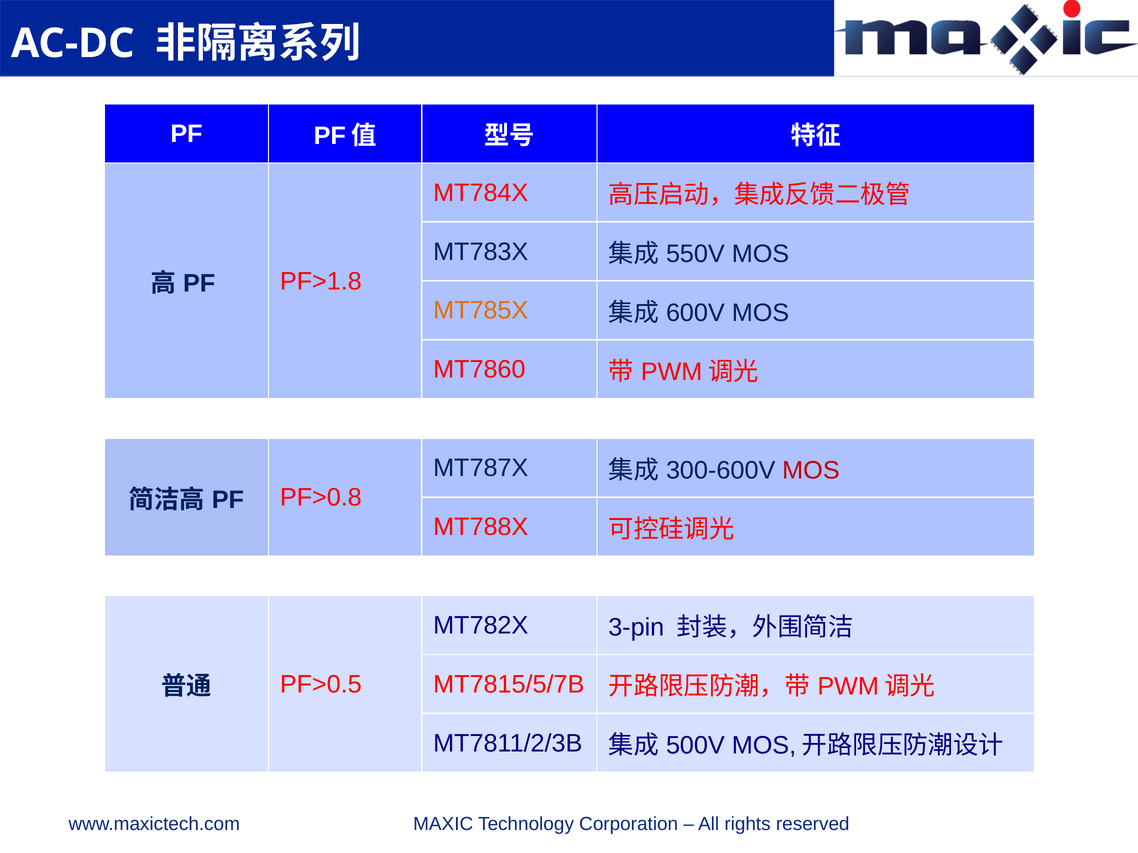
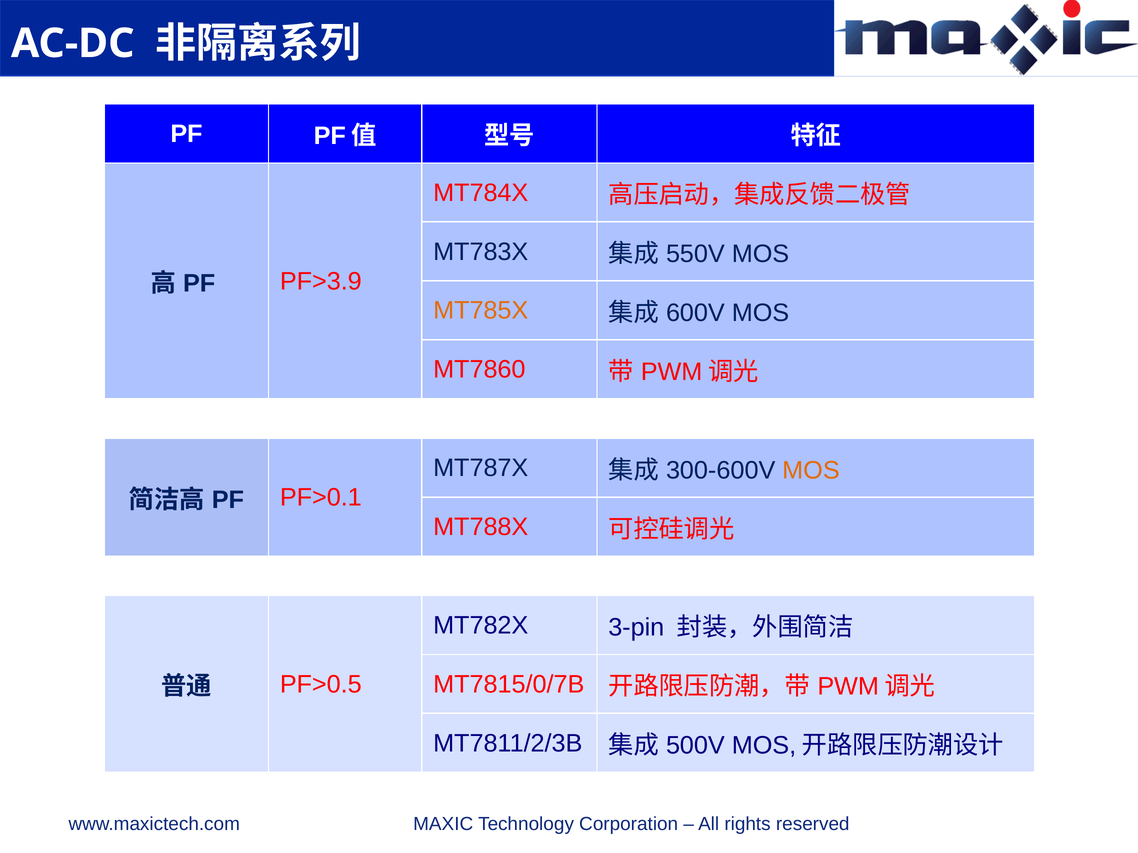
PF>1.8: PF>1.8 -> PF>3.9
MOS at (811, 471) colour: red -> orange
PF>0.8: PF>0.8 -> PF>0.1
MT7815/5/7B: MT7815/5/7B -> MT7815/0/7B
